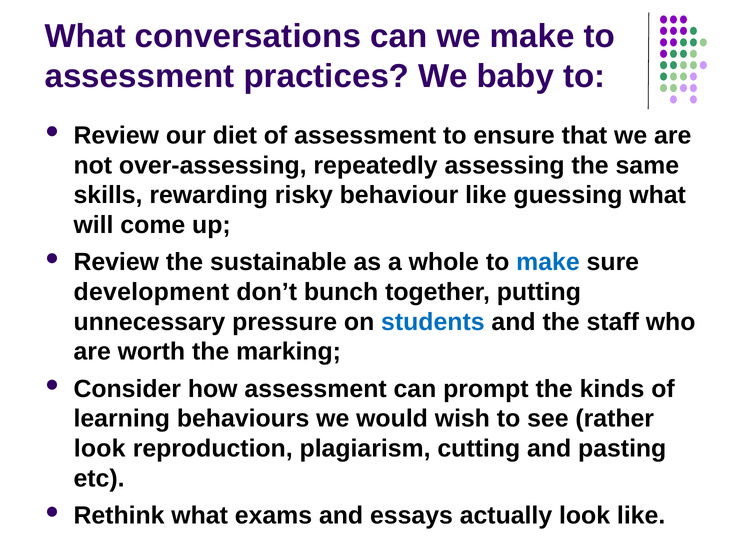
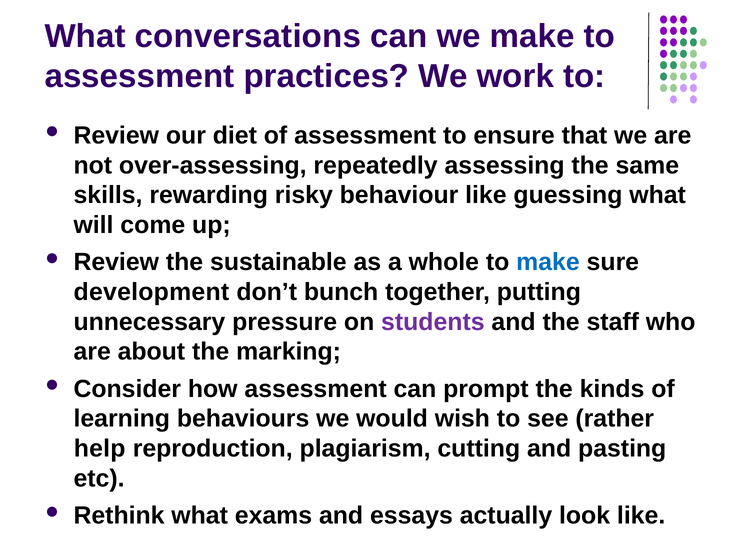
baby: baby -> work
students colour: blue -> purple
worth: worth -> about
look at (100, 448): look -> help
